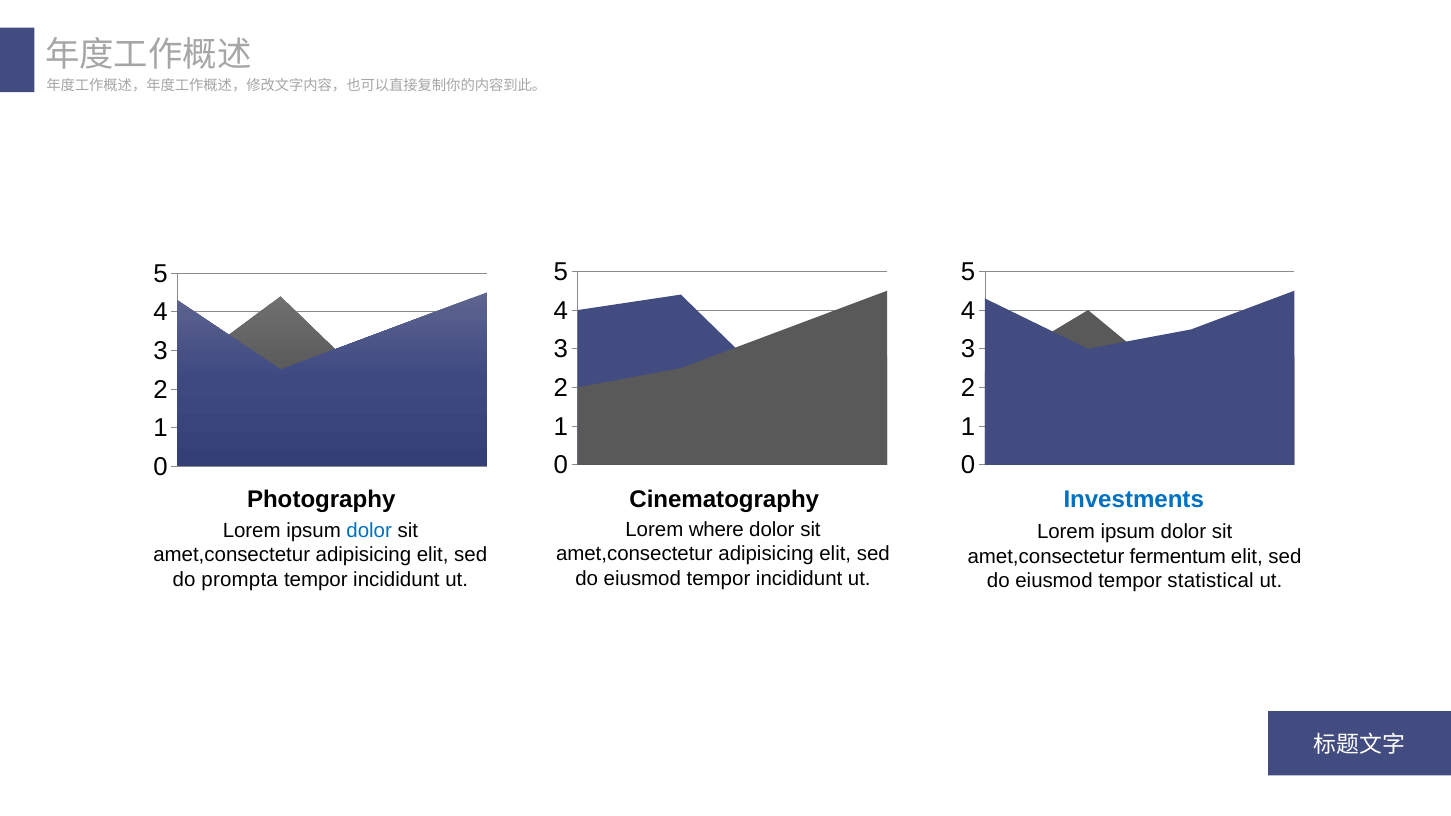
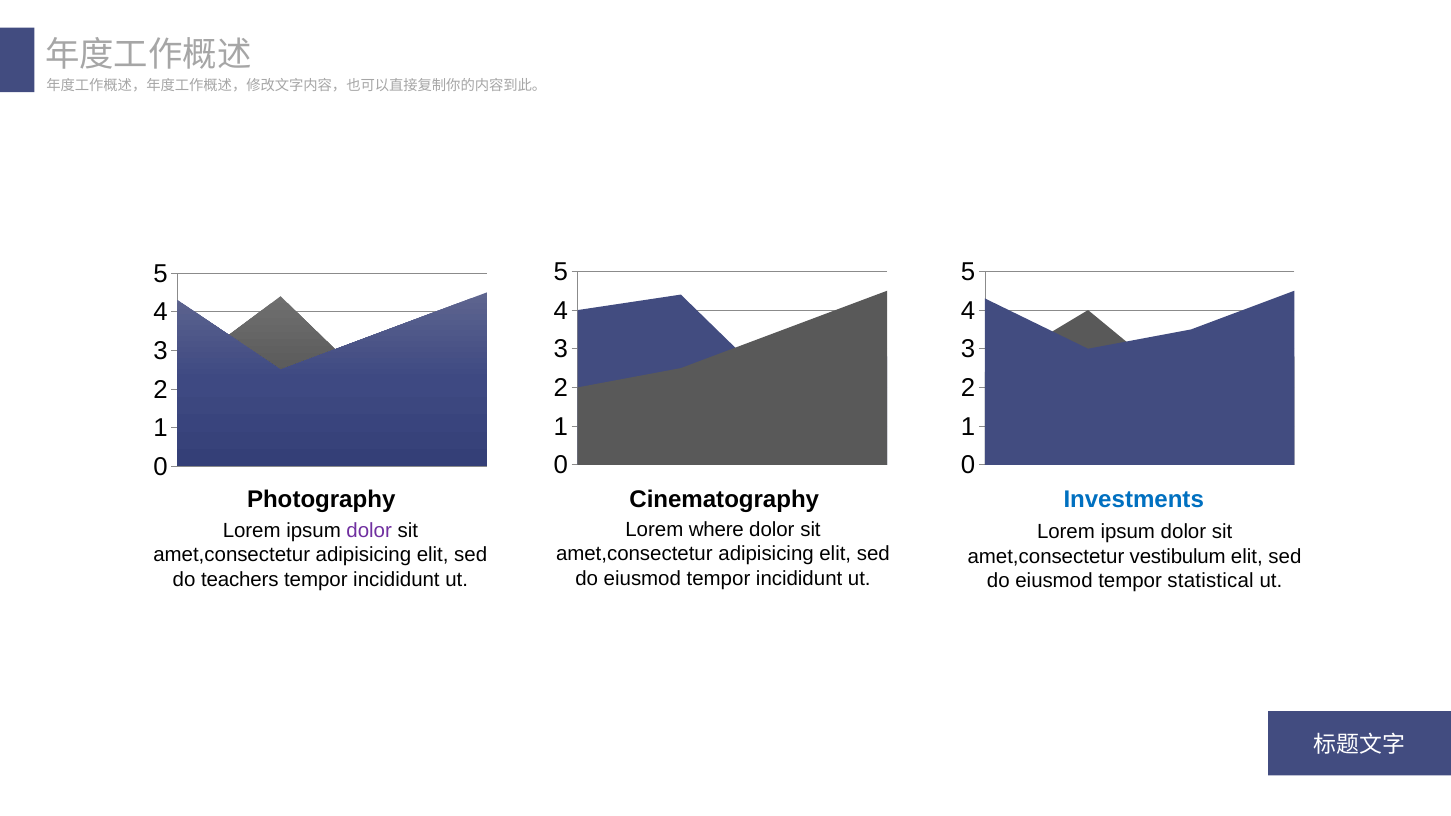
dolor at (369, 531) colour: blue -> purple
fermentum: fermentum -> vestibulum
prompta: prompta -> teachers
